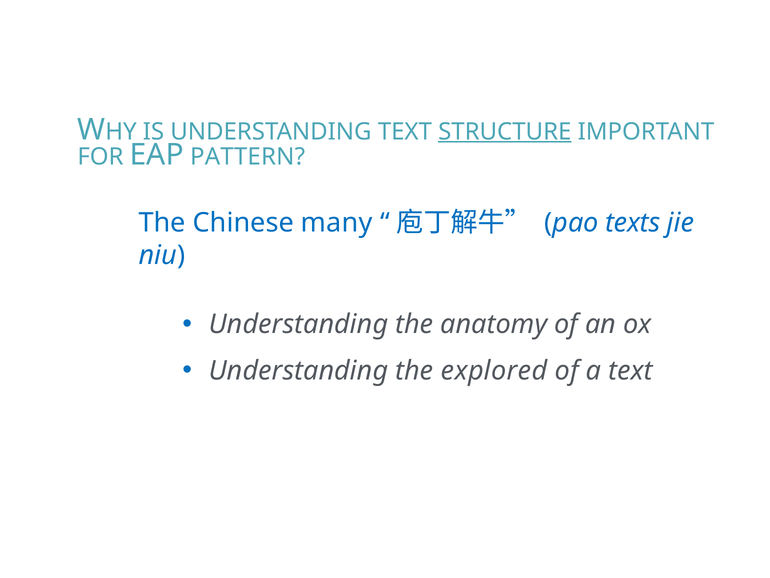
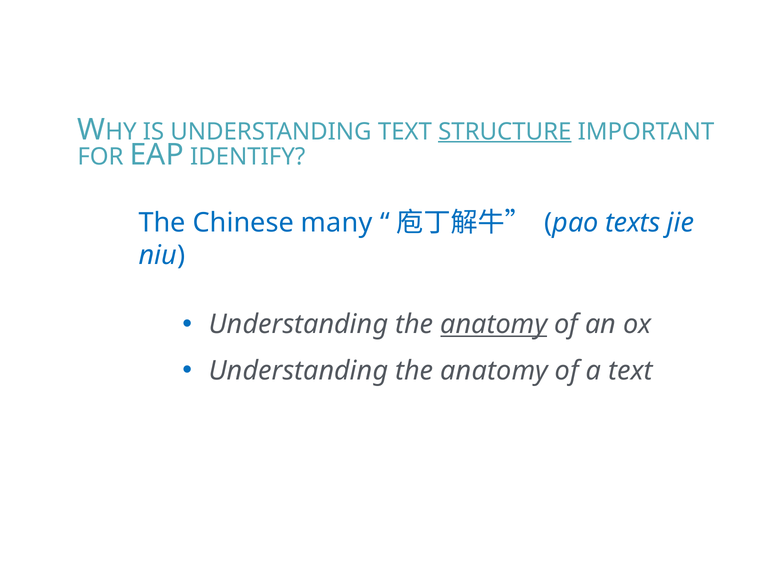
PATTERN: PATTERN -> IDENTIFY
anatomy at (494, 324) underline: none -> present
explored at (494, 370): explored -> anatomy
